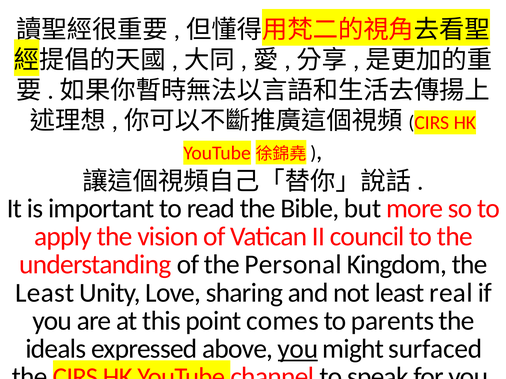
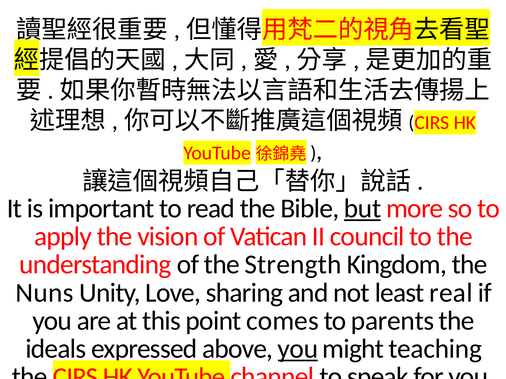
but underline: none -> present
Personal: Personal -> Strength
Least at (45, 293): Least -> Nuns
surfaced: surfaced -> teaching
